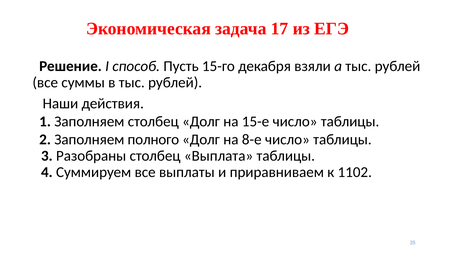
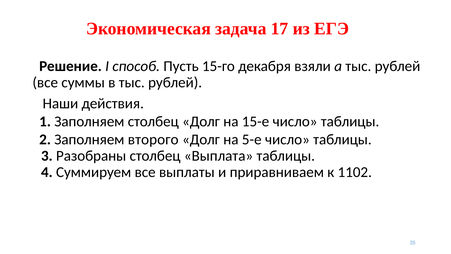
полного: полного -> второго
8-е: 8-е -> 5-е
